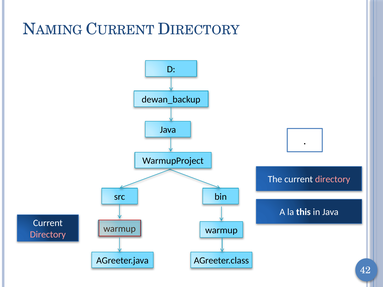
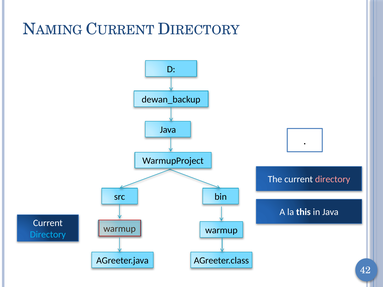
Directory at (48, 235) colour: pink -> light blue
